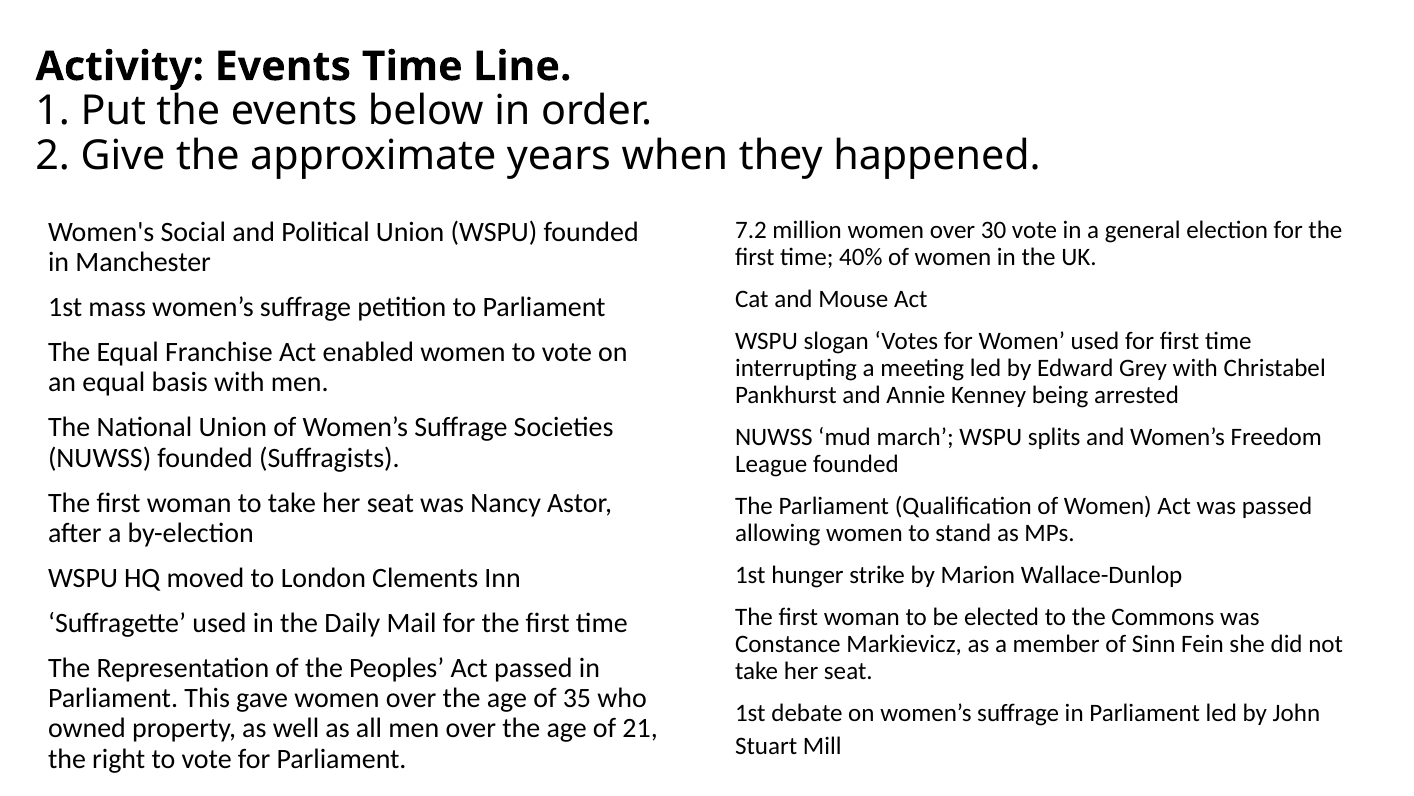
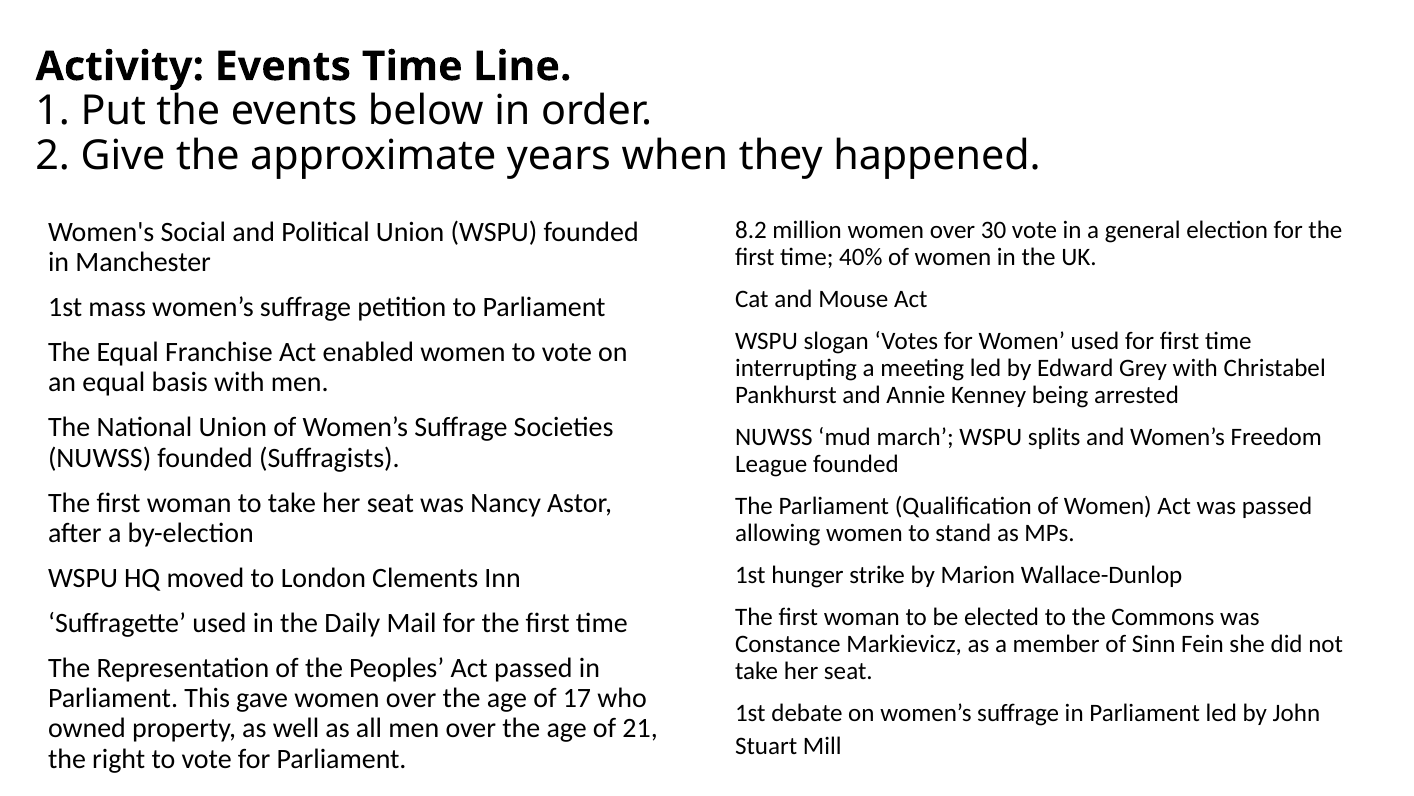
7.2: 7.2 -> 8.2
35: 35 -> 17
